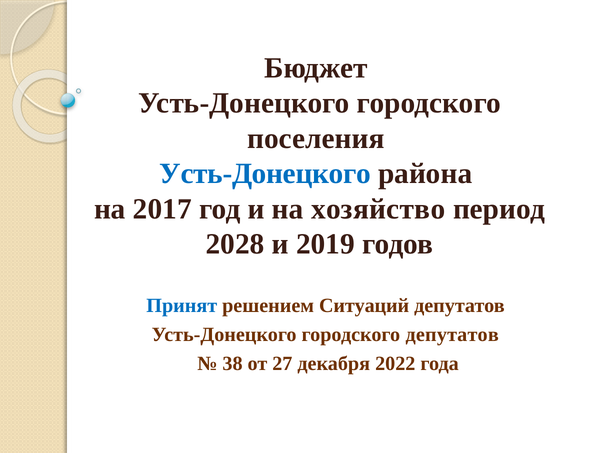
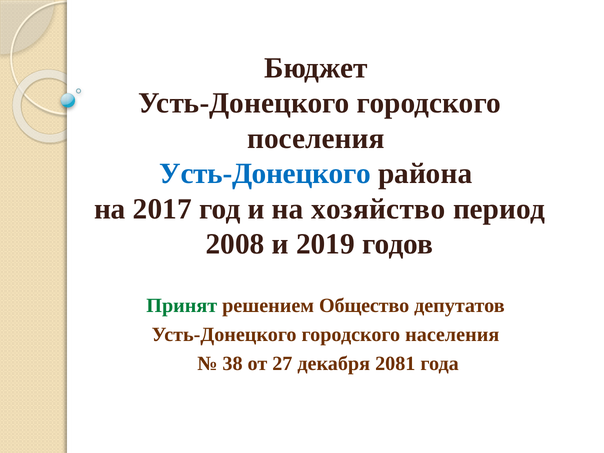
2028: 2028 -> 2008
Принят colour: blue -> green
Ситуаций: Ситуаций -> Общество
городского депутатов: депутатов -> населения
2022: 2022 -> 2081
